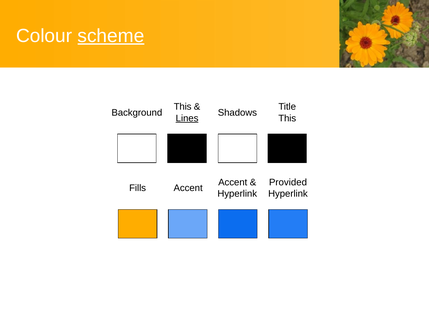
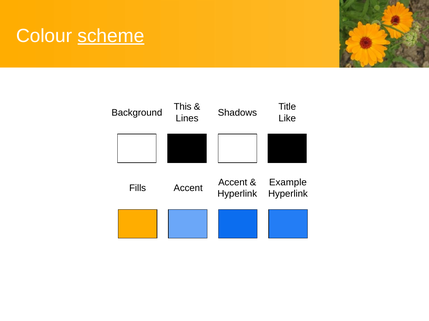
Lines underline: present -> none
This at (287, 119): This -> Like
Provided: Provided -> Example
